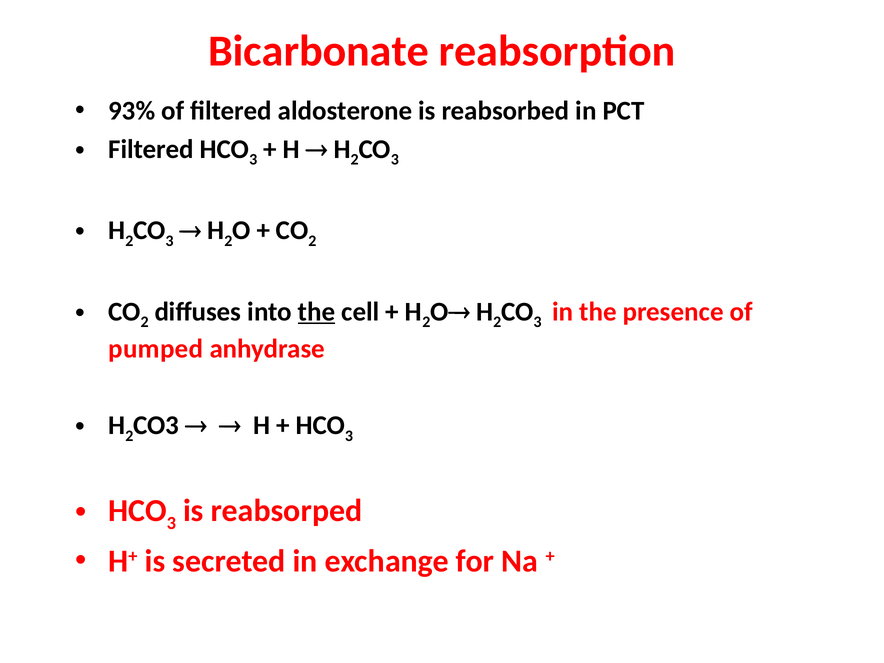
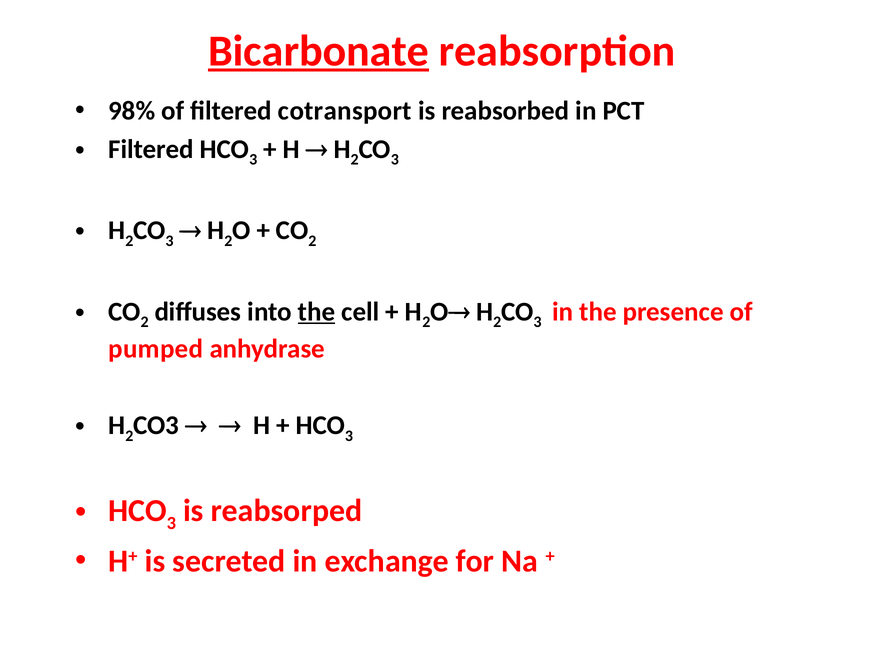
Bicarbonate underline: none -> present
93%: 93% -> 98%
aldosterone: aldosterone -> cotransport
